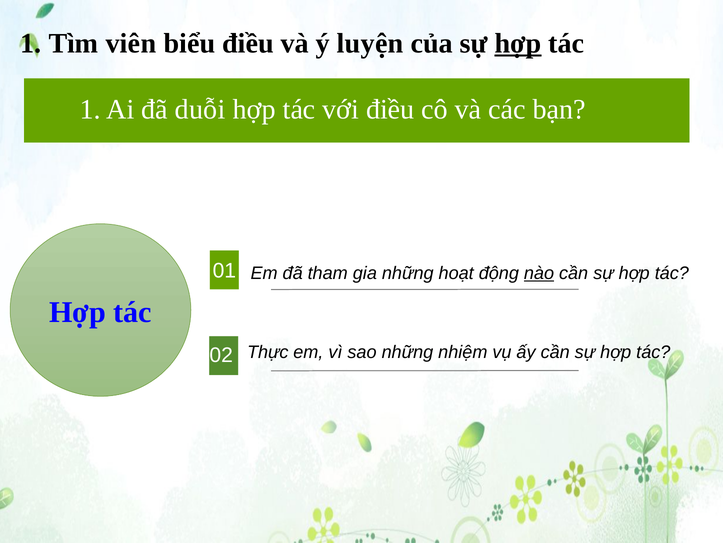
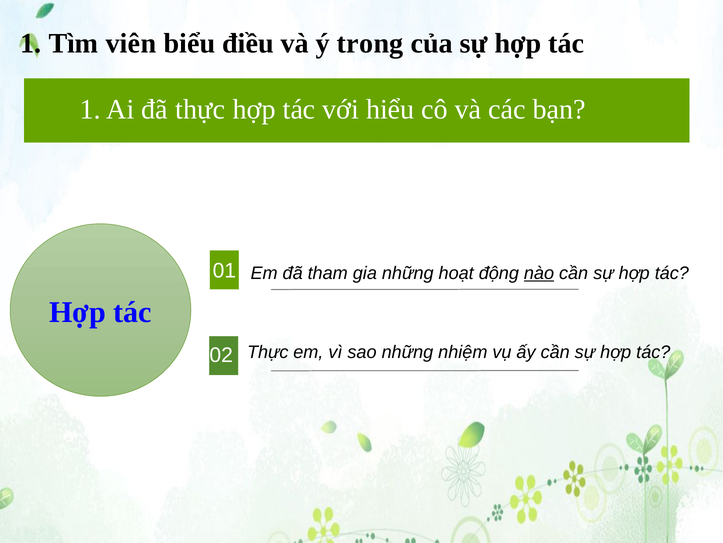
luyện: luyện -> trong
hợp at (518, 43) underline: present -> none
đã duỗi: duỗi -> thực
với điều: điều -> hiểu
